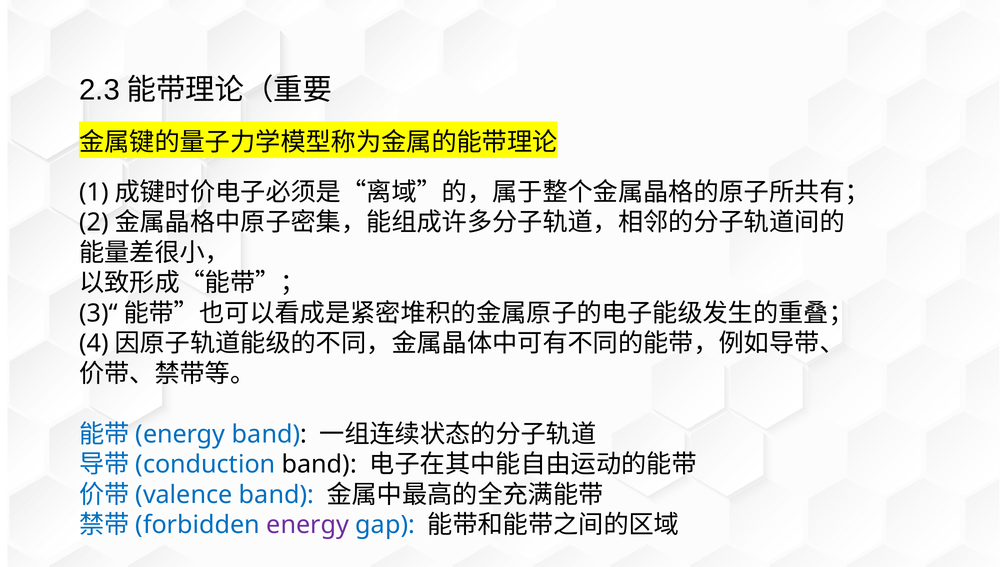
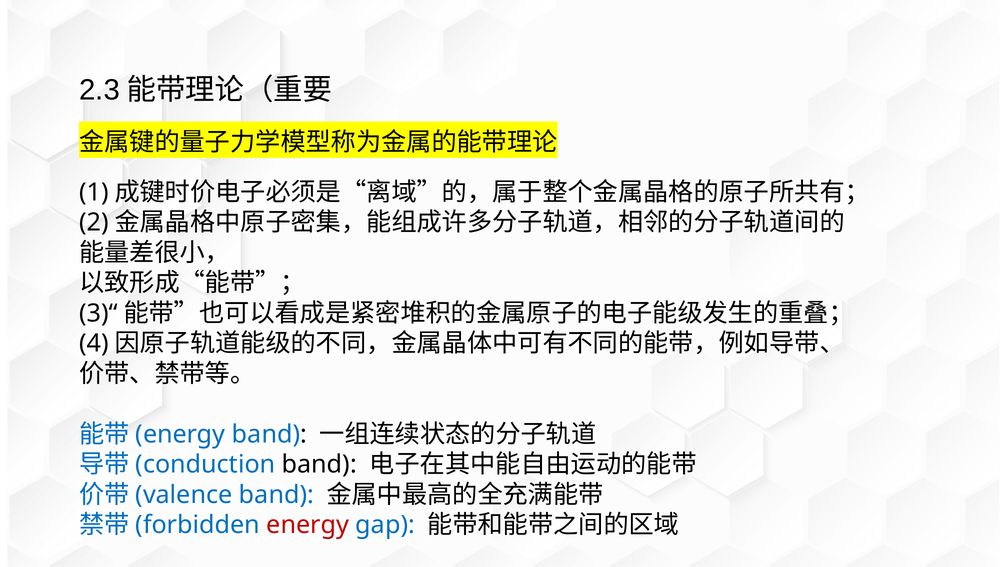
energy at (308, 524) colour: purple -> red
